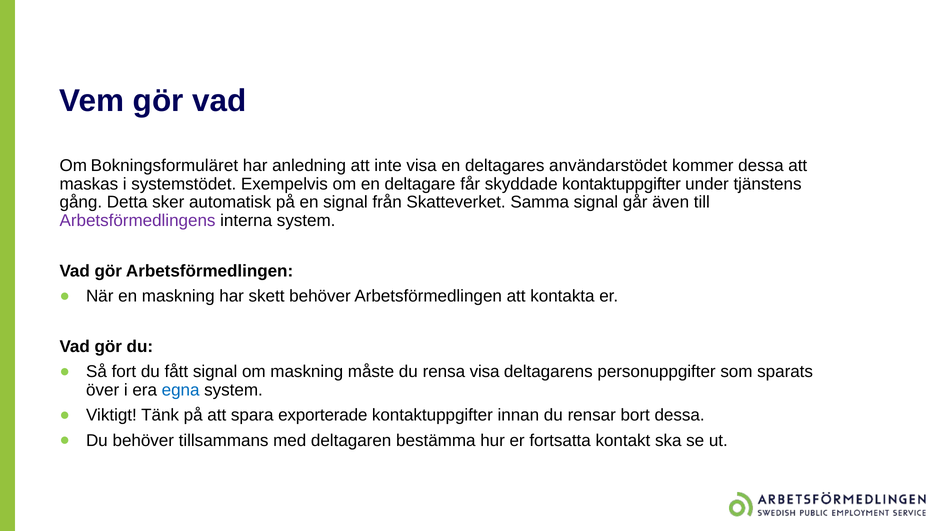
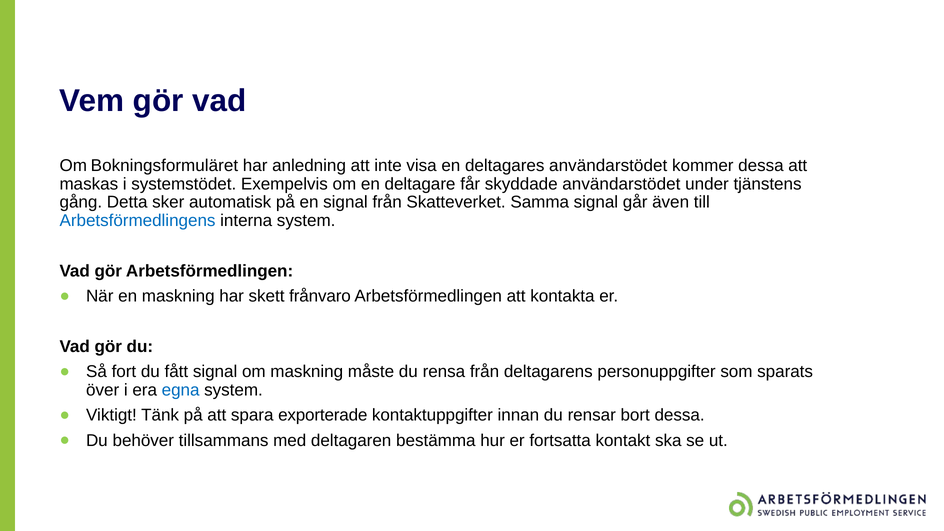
skyddade kontaktuppgifter: kontaktuppgifter -> användarstödet
Arbetsförmedlingens colour: purple -> blue
skett behöver: behöver -> frånvaro
rensa visa: visa -> från
